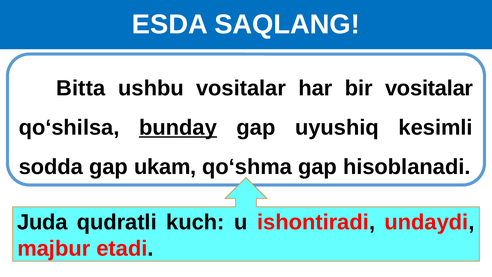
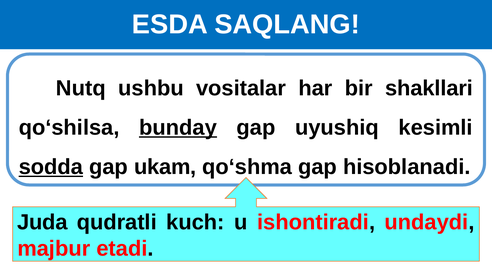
Bitta: Bitta -> Nutq
bir vositalar: vositalar -> shakllari
sodda underline: none -> present
